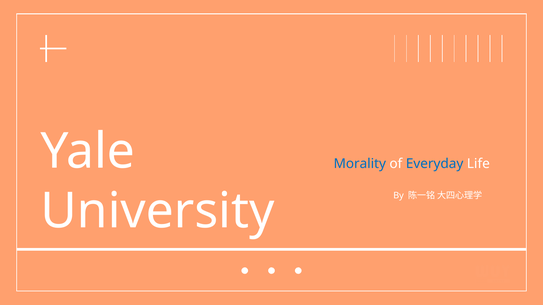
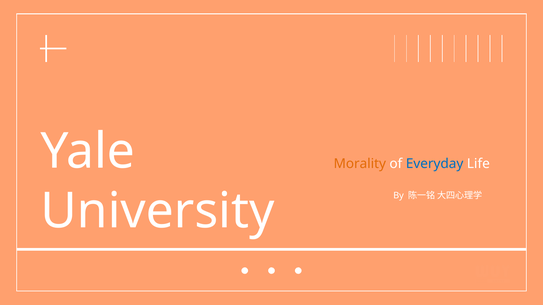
Morality colour: blue -> orange
